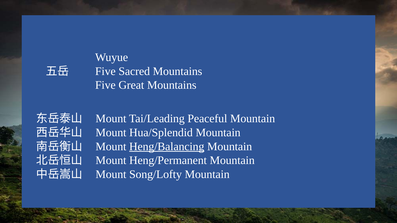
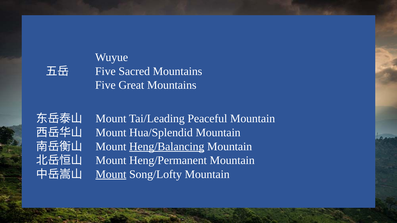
Mount at (111, 174) underline: none -> present
